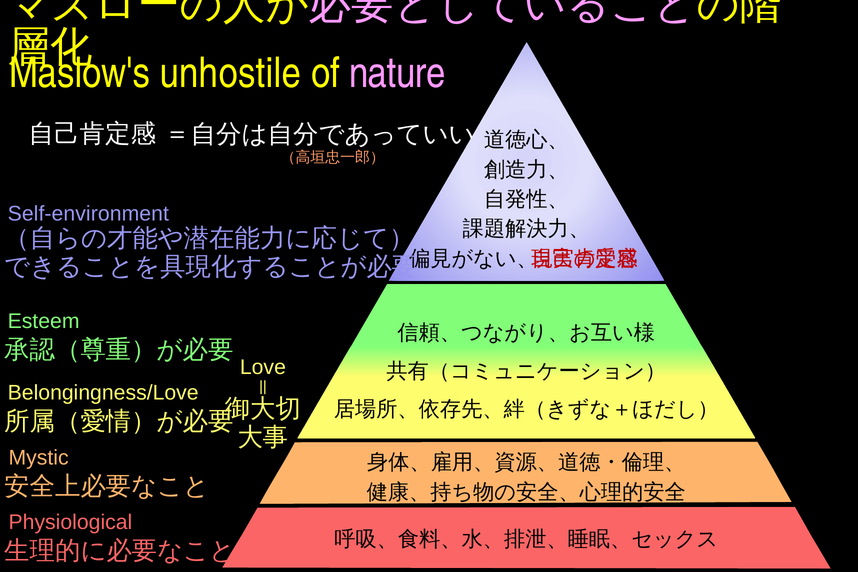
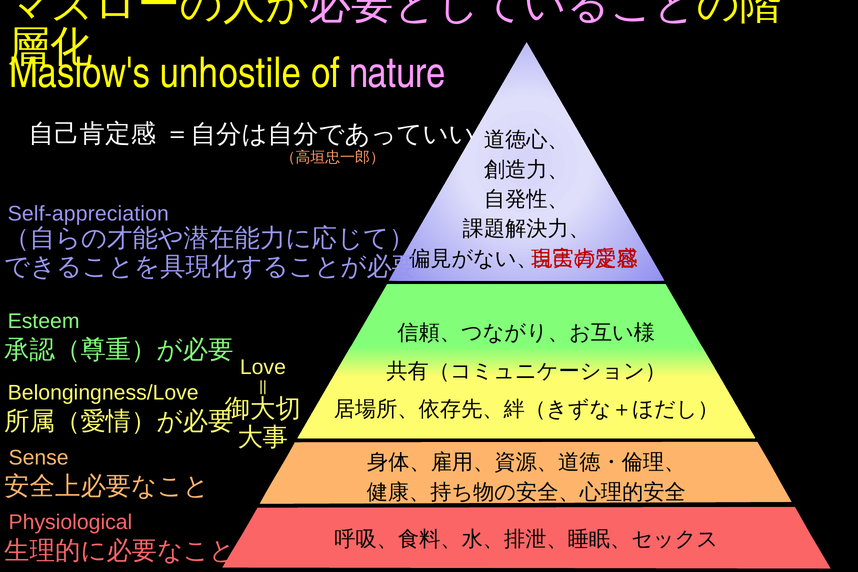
Self-environment: Self-environment -> Self-appreciation
Mystic: Mystic -> Sense
